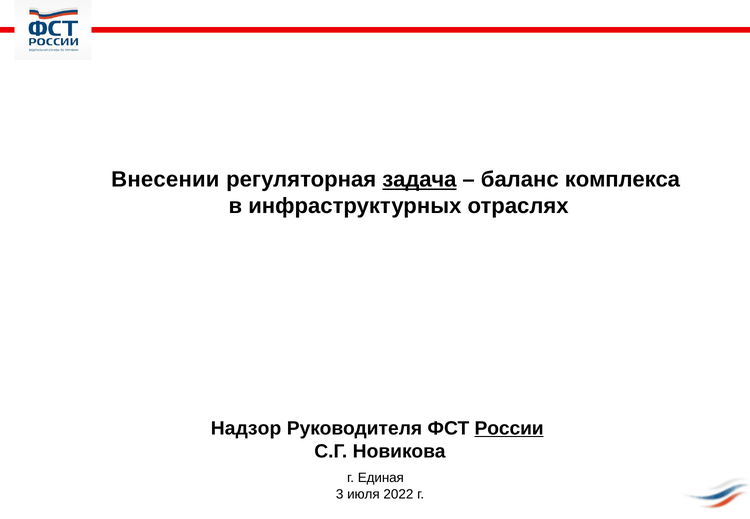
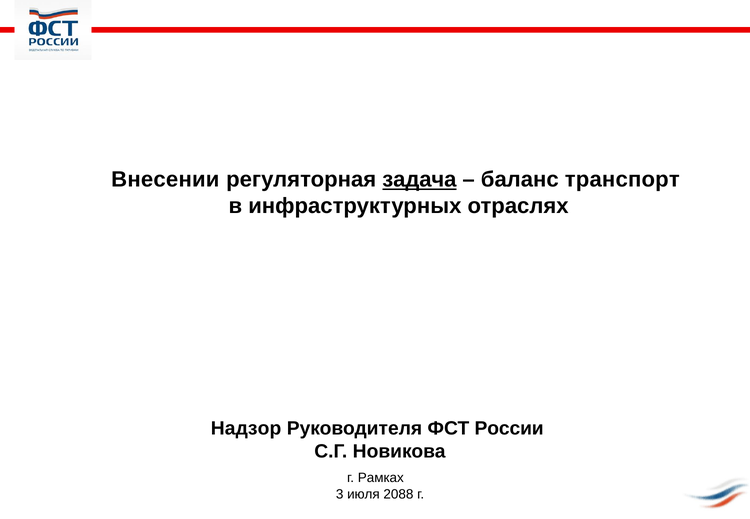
комплекса: комплекса -> транспорт
России underline: present -> none
Единая: Единая -> Рамках
2022: 2022 -> 2088
